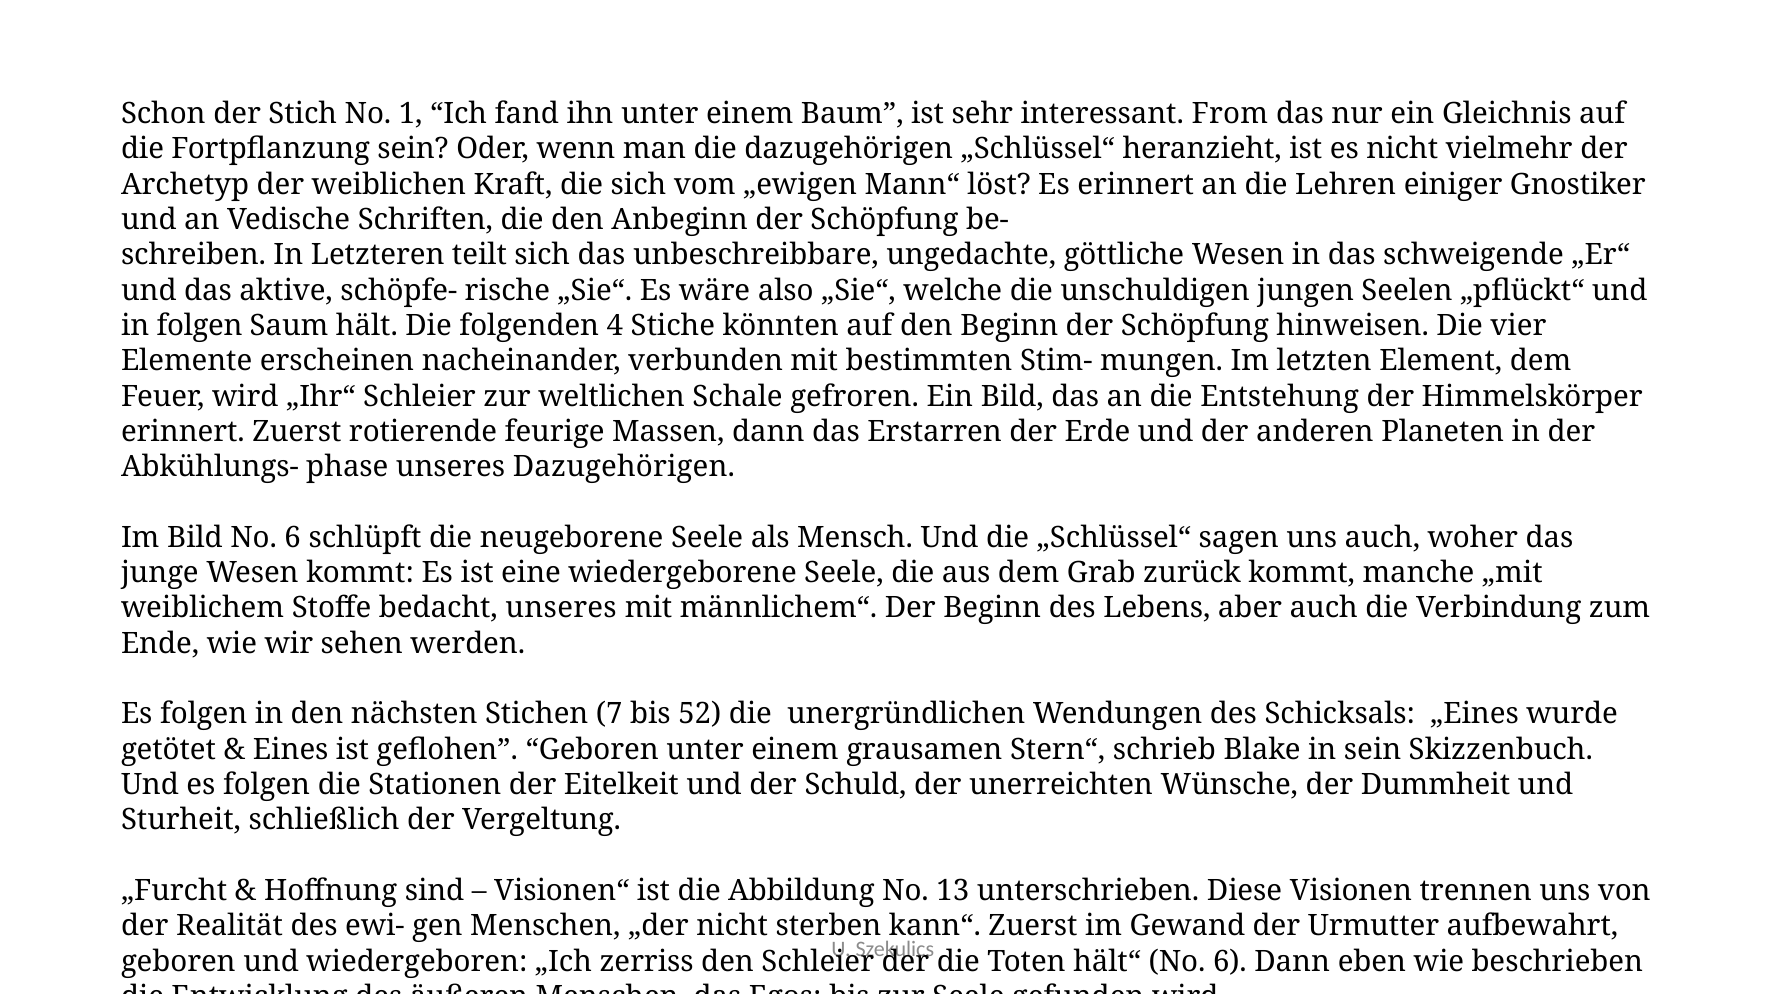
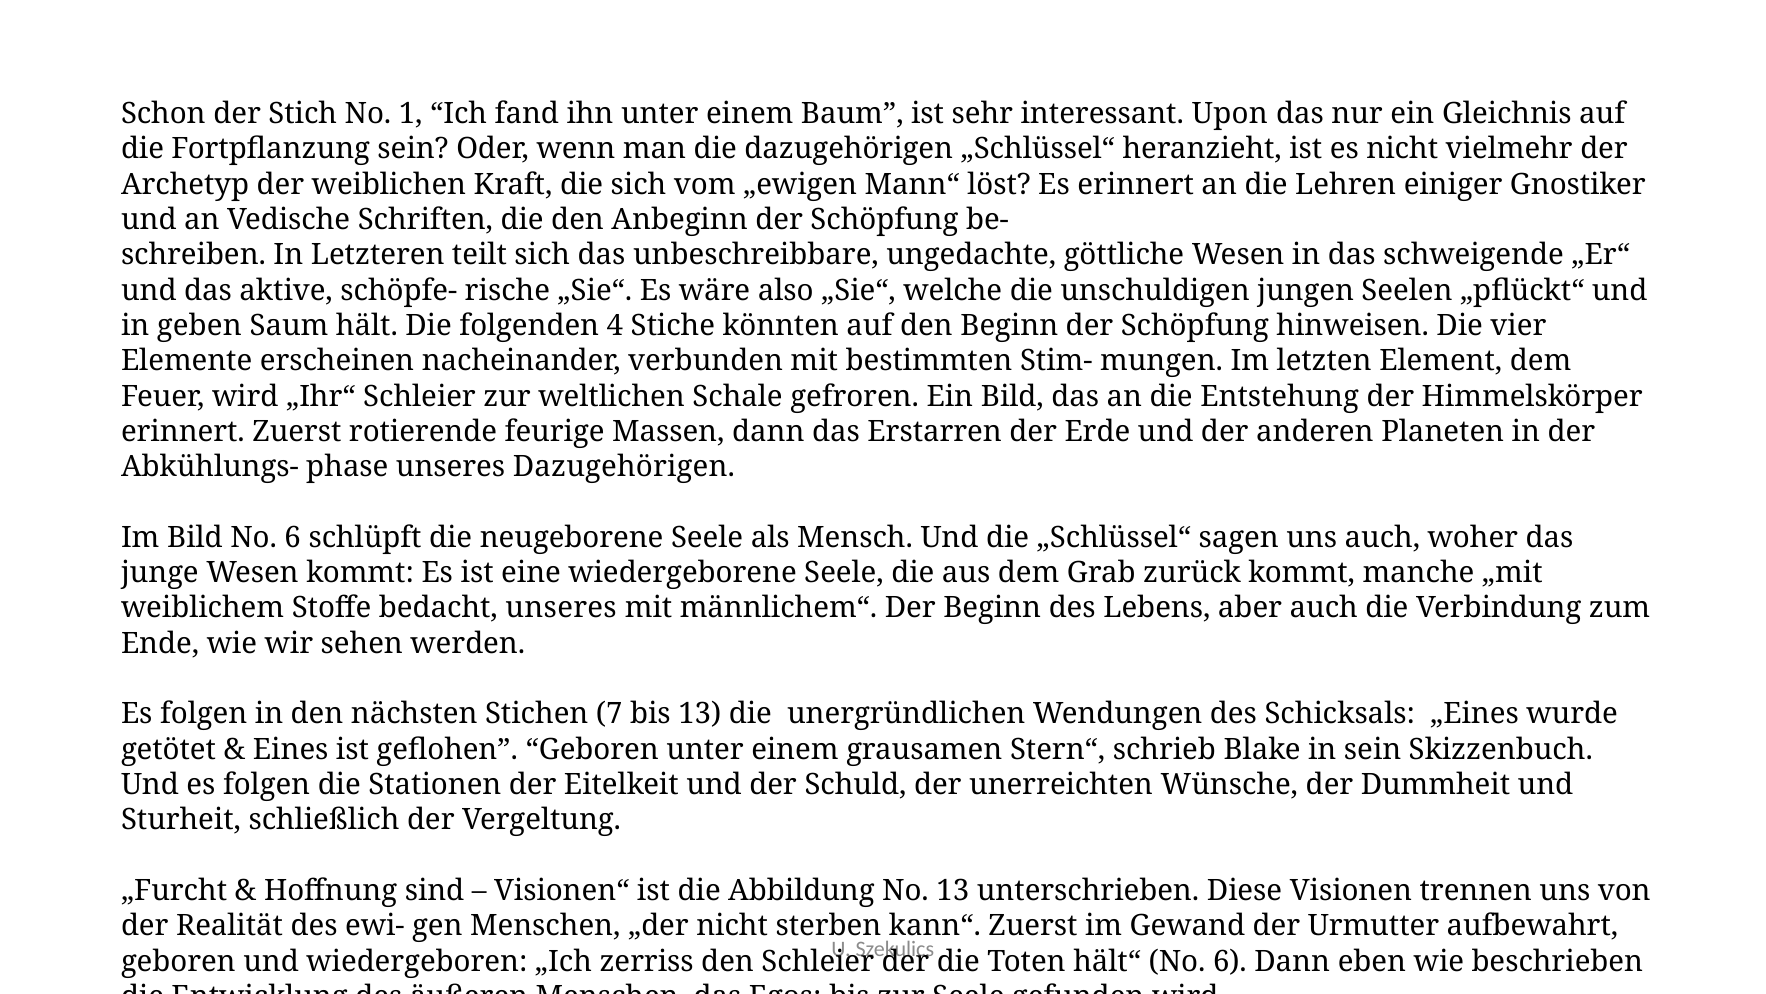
From: From -> Upon
in folgen: folgen -> geben
bis 52: 52 -> 13
